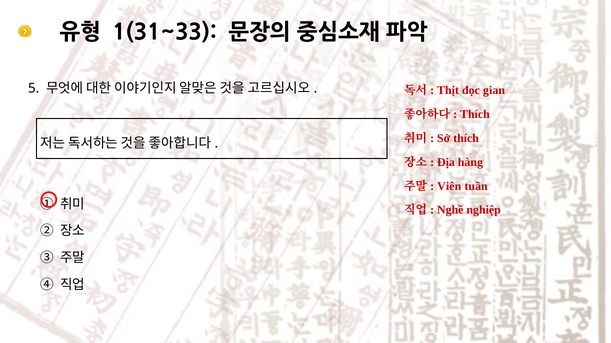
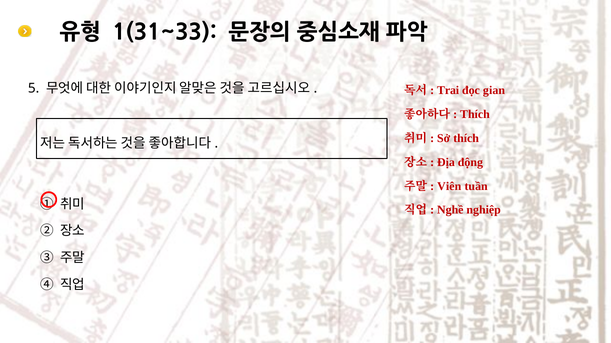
Thịt: Thịt -> Trai
hàng: hàng -> động
